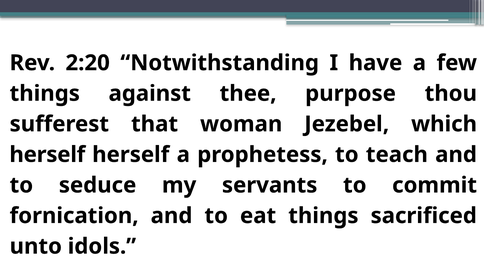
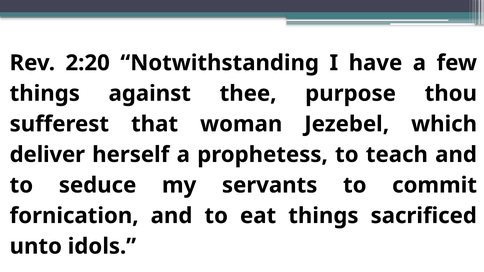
herself at (47, 155): herself -> deliver
